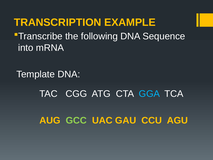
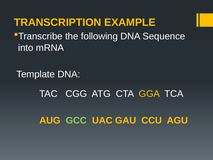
GGA colour: light blue -> yellow
